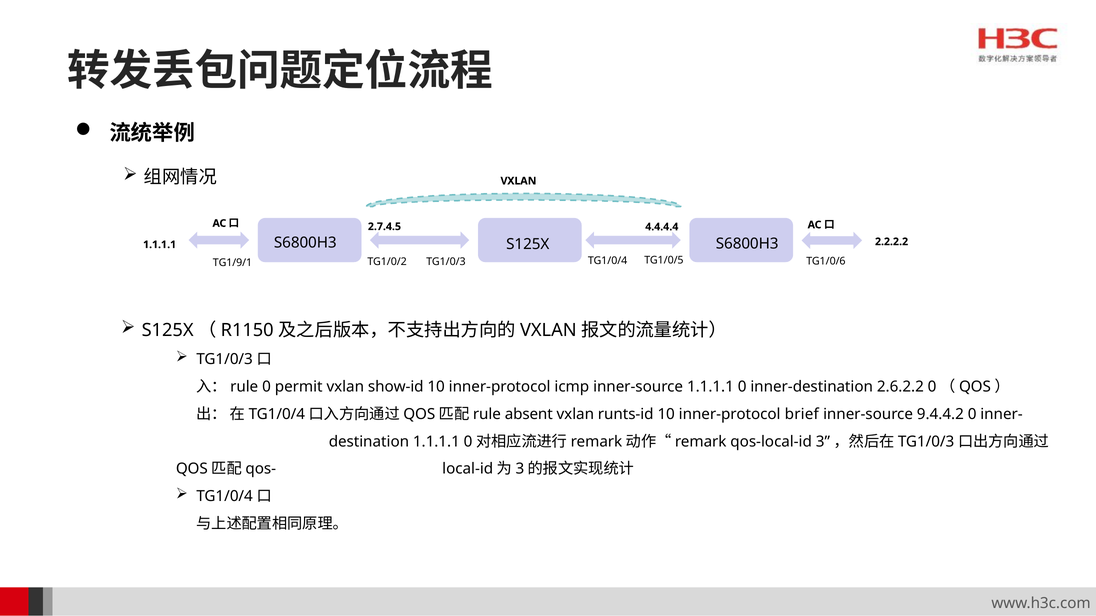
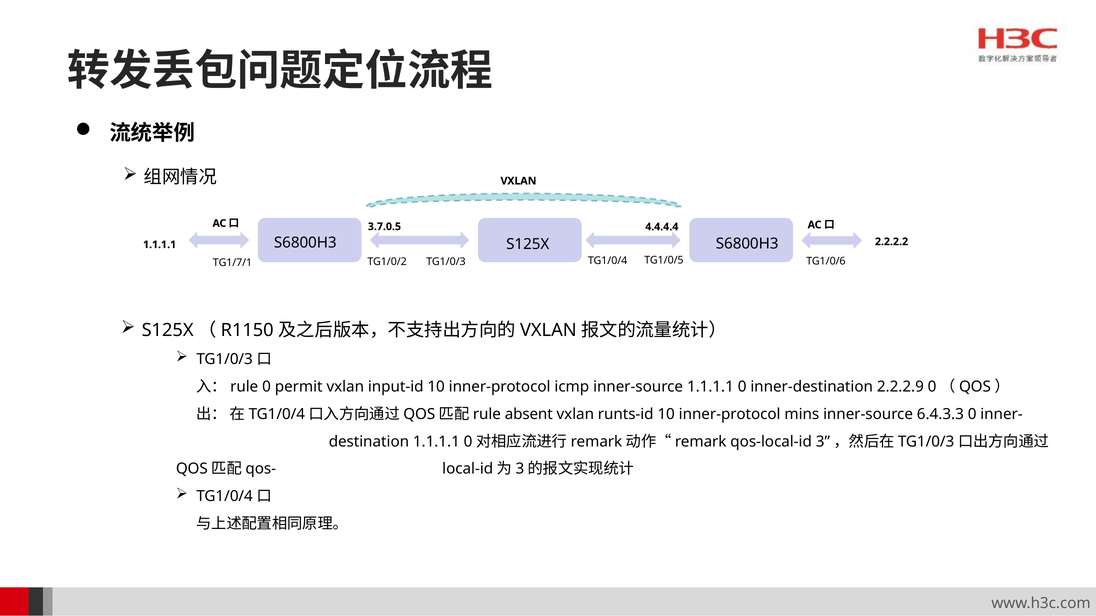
2.7.4.5: 2.7.4.5 -> 3.7.0.5
TG1/9/1: TG1/9/1 -> TG1/7/1
show-id: show-id -> input-id
2.6.2.2: 2.6.2.2 -> 2.2.2.9
brief: brief -> mins
9.4.4.2: 9.4.4.2 -> 6.4.3.3
